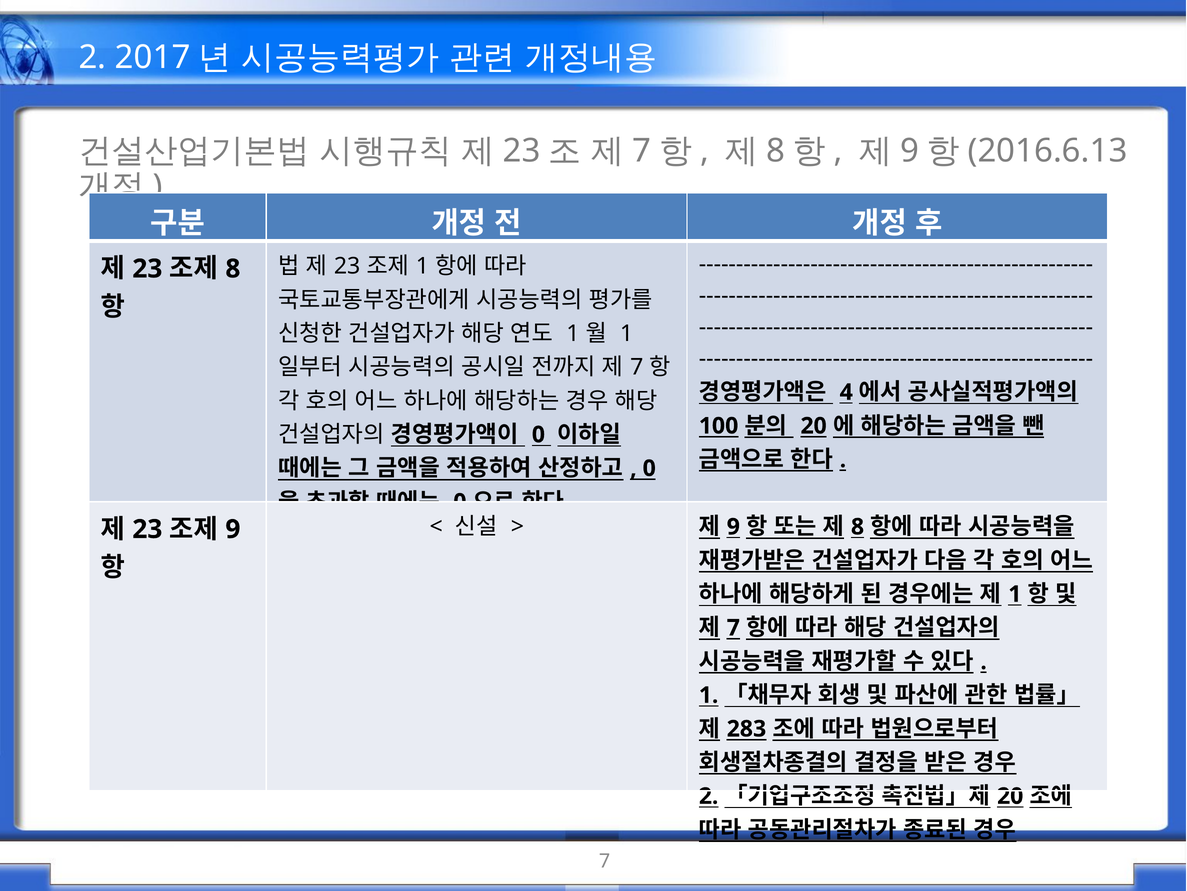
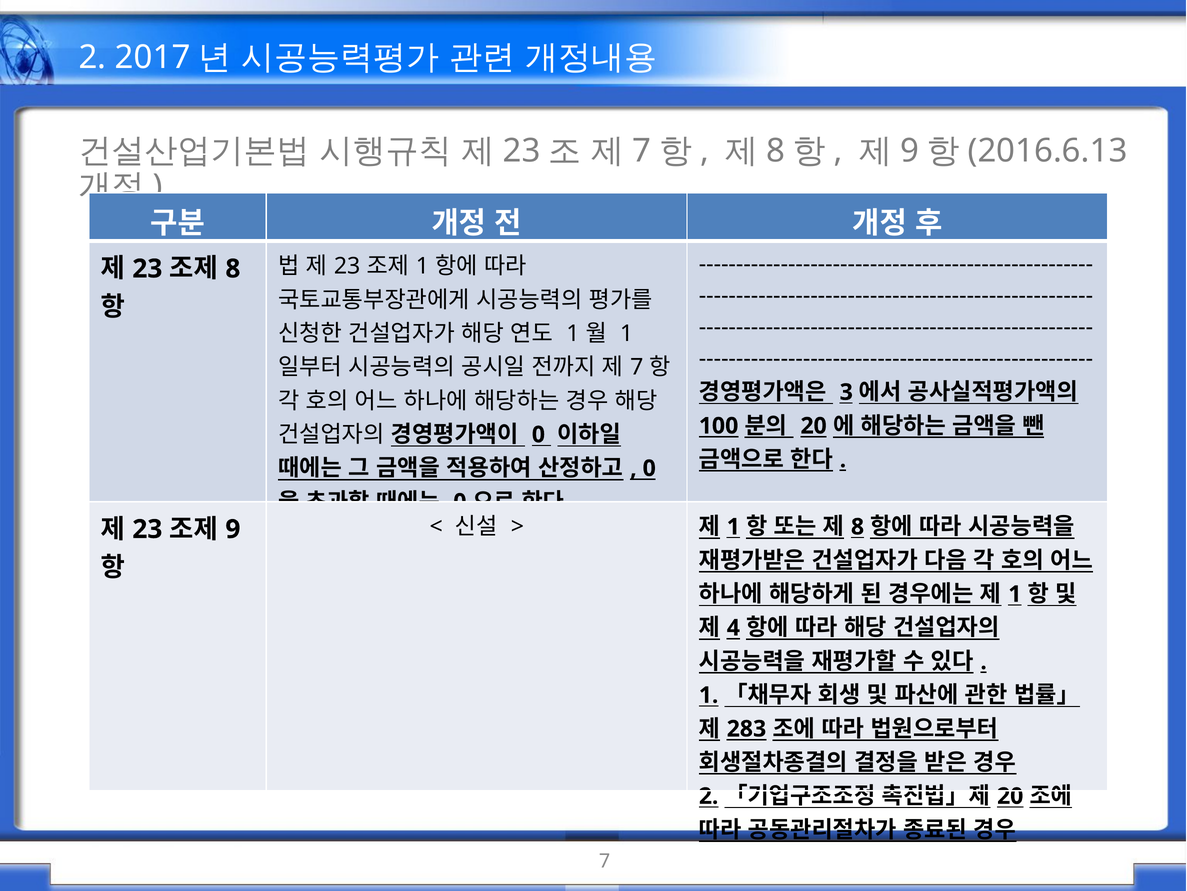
4: 4 -> 3
9 at (733, 526): 9 -> 1
7 at (733, 627): 7 -> 4
